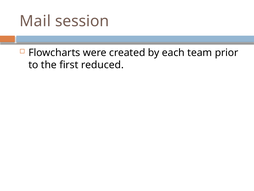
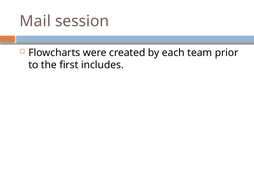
reduced: reduced -> includes
